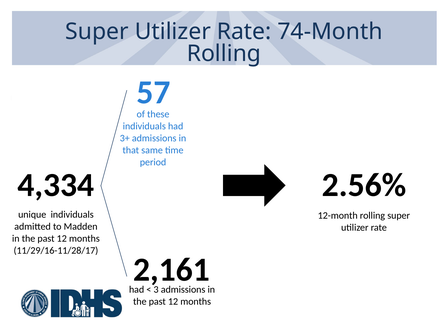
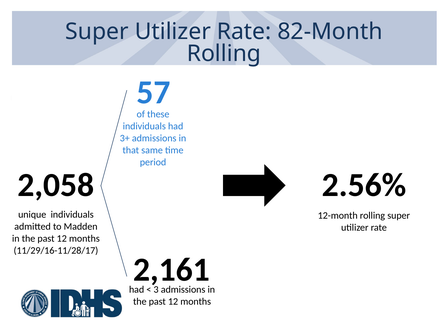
74-Month: 74-Month -> 82-Month
4,334: 4,334 -> 2,058
